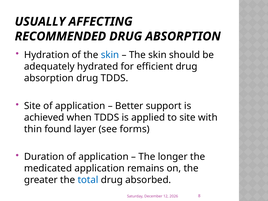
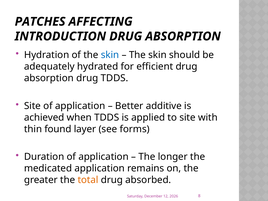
USUALLY: USUALLY -> PATCHES
RECOMMENDED: RECOMMENDED -> INTRODUCTION
support: support -> additive
total colour: blue -> orange
